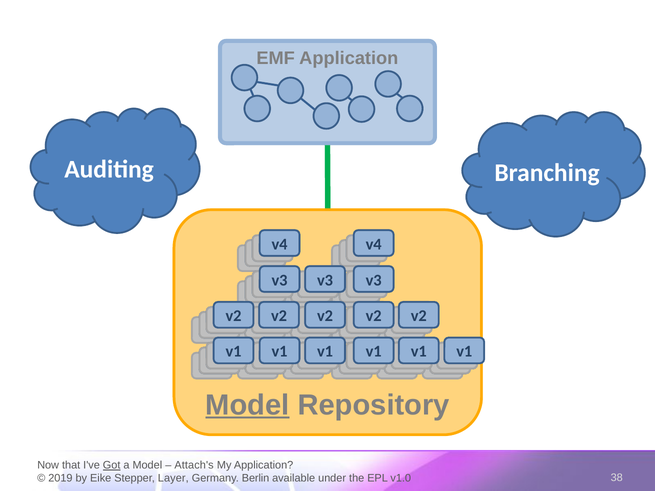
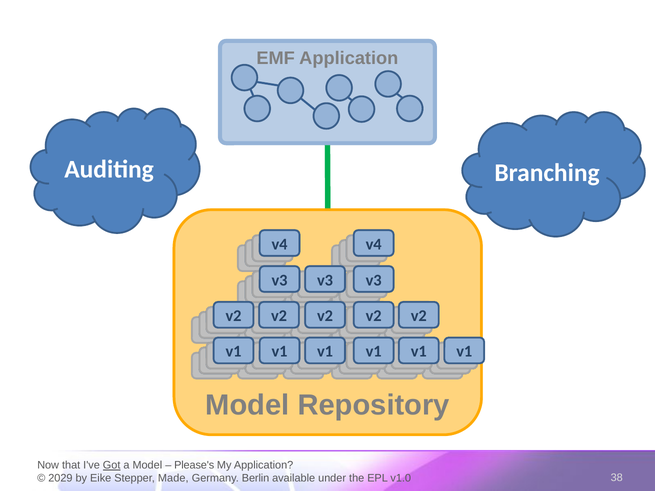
Model at (247, 405) underline: present -> none
Attach's: Attach's -> Please's
2019: 2019 -> 2029
Layer: Layer -> Made
